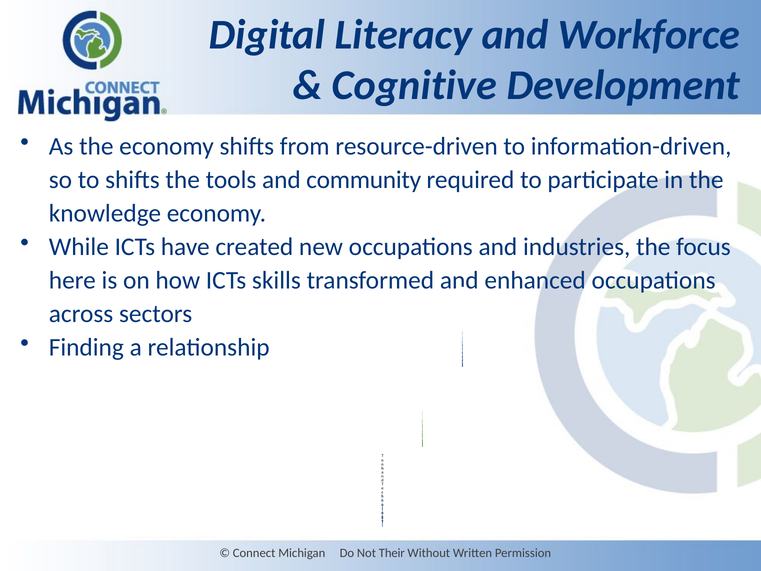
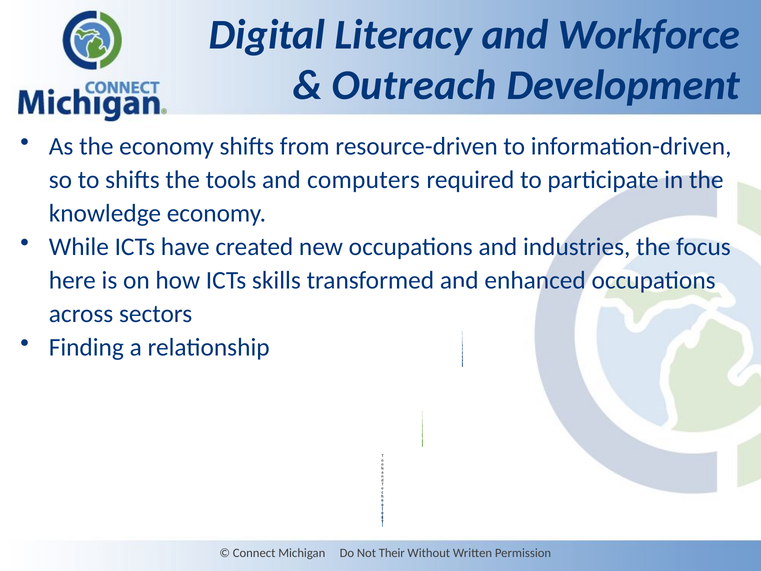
Cognitive: Cognitive -> Outreach
community: community -> computers
